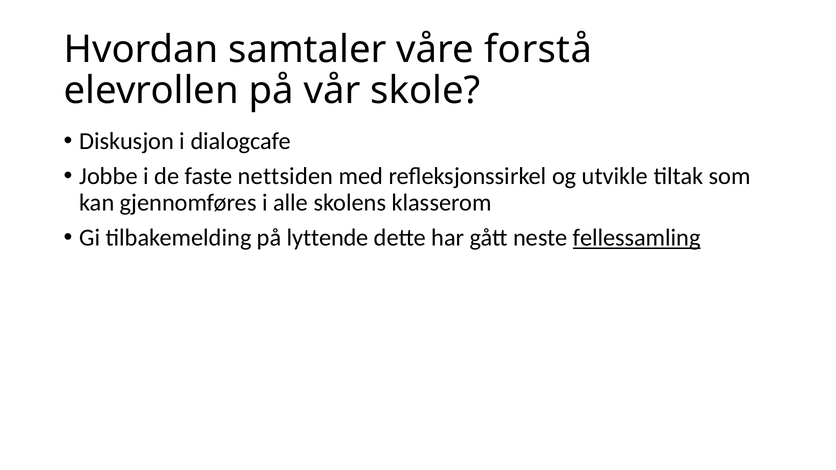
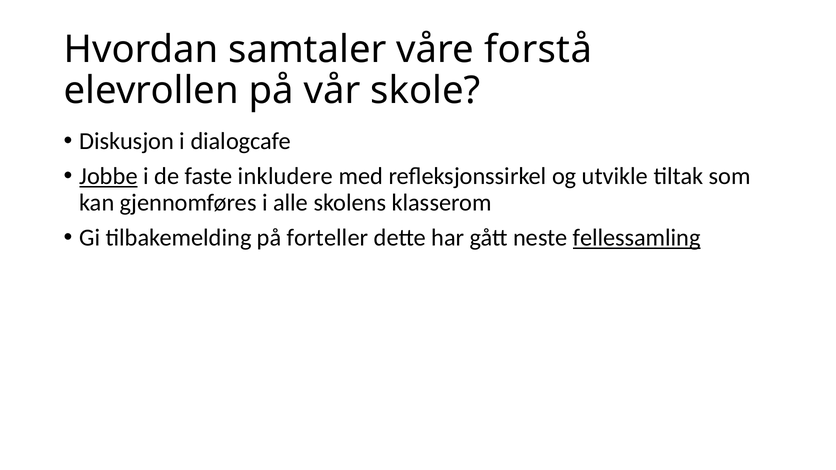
Jobbe underline: none -> present
nettsiden: nettsiden -> inkludere
lyttende: lyttende -> forteller
